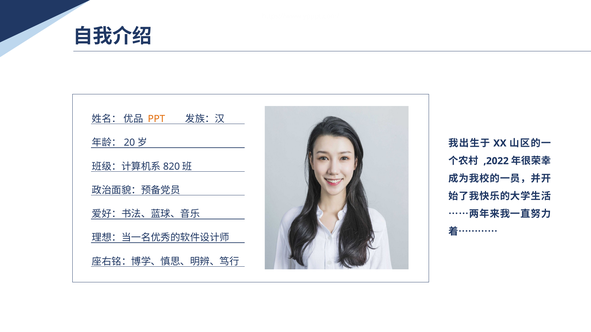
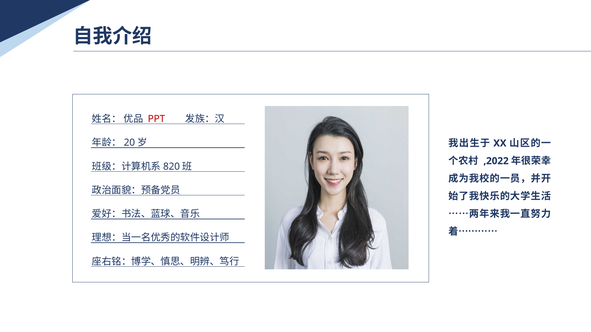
PPT colour: orange -> red
